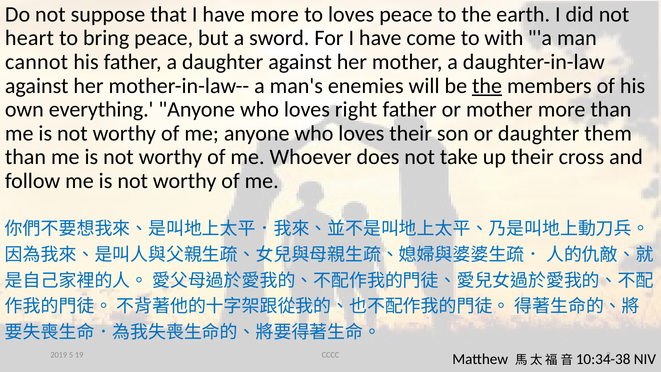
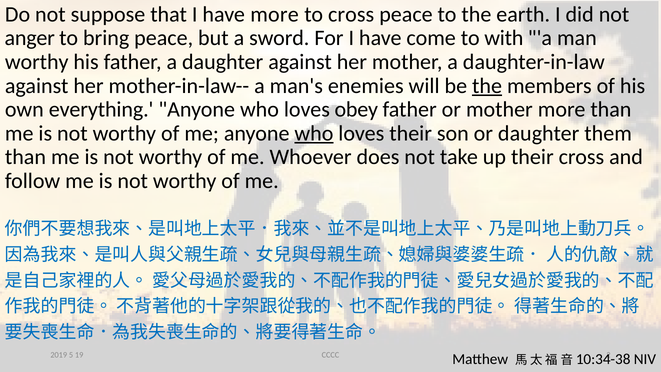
to loves: loves -> cross
heart: heart -> anger
cannot at (37, 62): cannot -> worthy
right: right -> obey
who at (314, 133) underline: none -> present
